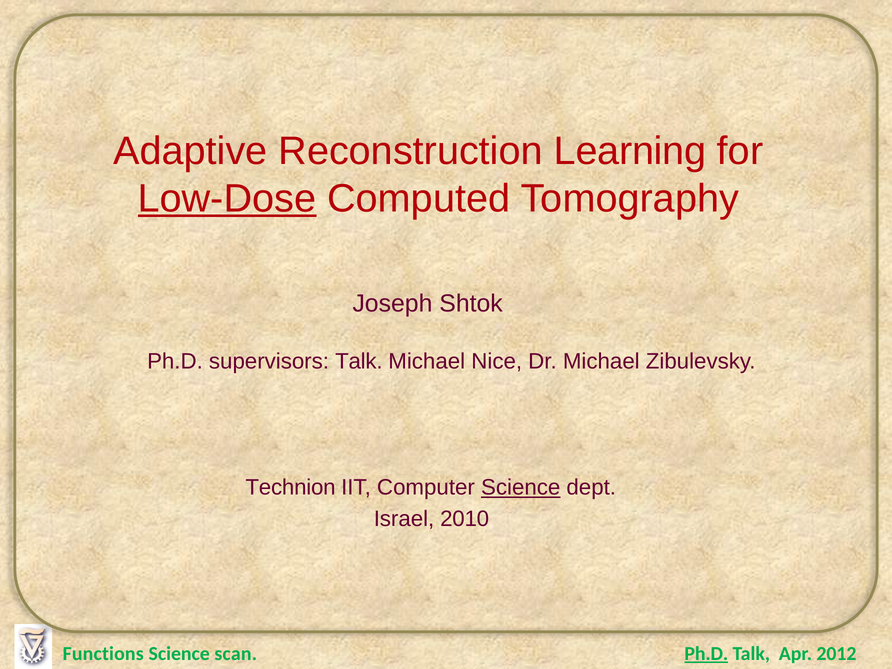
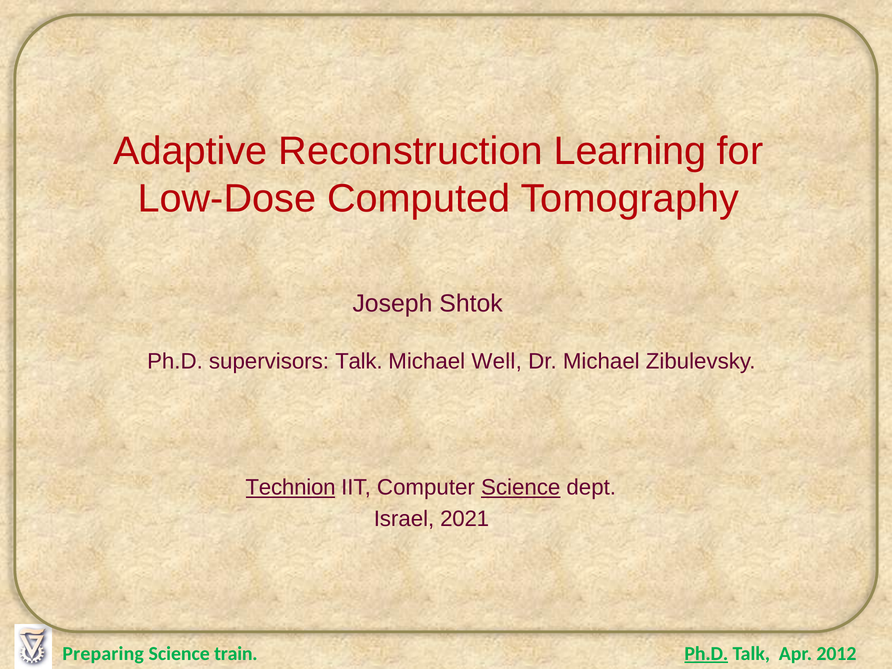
Low-Dose underline: present -> none
Nice: Nice -> Well
Technion underline: none -> present
2010: 2010 -> 2021
Functions: Functions -> Preparing
scan: scan -> train
